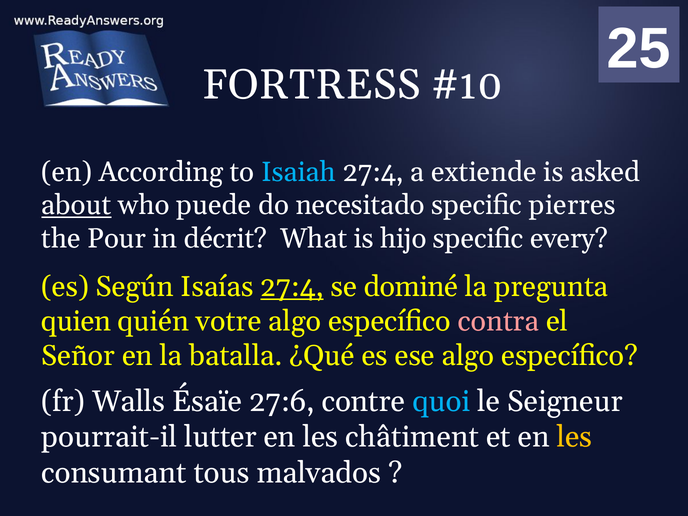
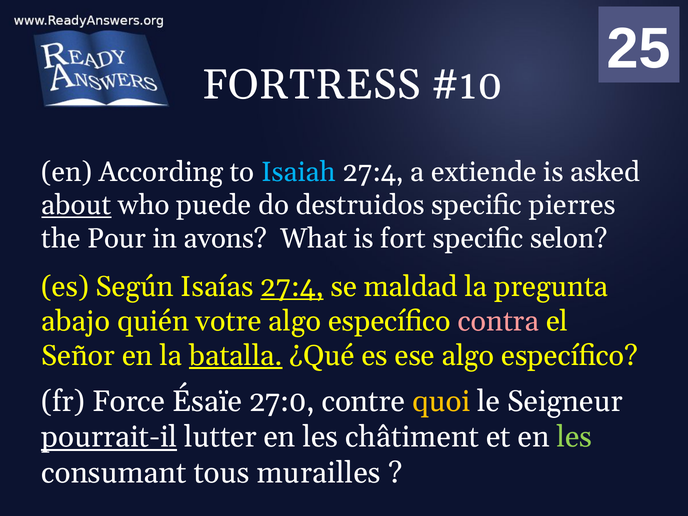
necesitado: necesitado -> destruidos
décrit: décrit -> avons
hijo: hijo -> fort
every: every -> selon
dominé: dominé -> maldad
quien: quien -> abajo
batalla underline: none -> present
Walls: Walls -> Force
27:6: 27:6 -> 27:0
quoi colour: light blue -> yellow
pourrait-il underline: none -> present
les at (574, 437) colour: yellow -> light green
malvados: malvados -> murailles
